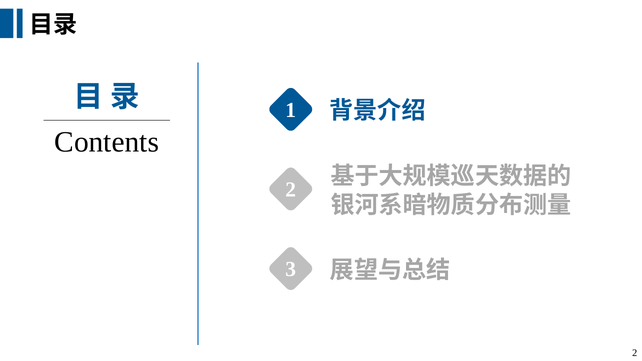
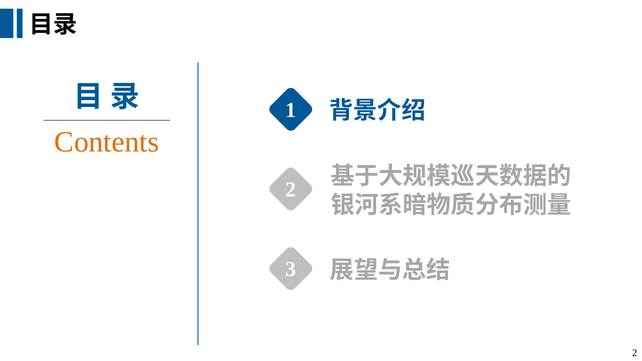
Contents colour: black -> orange
